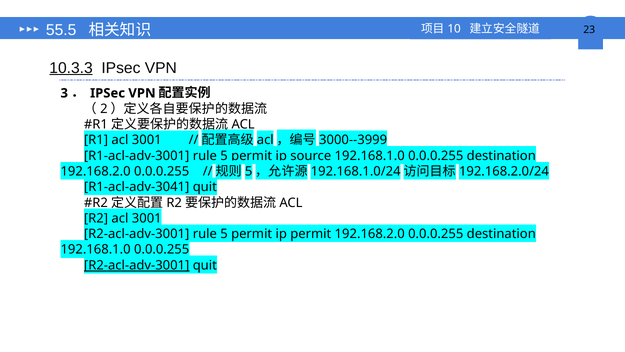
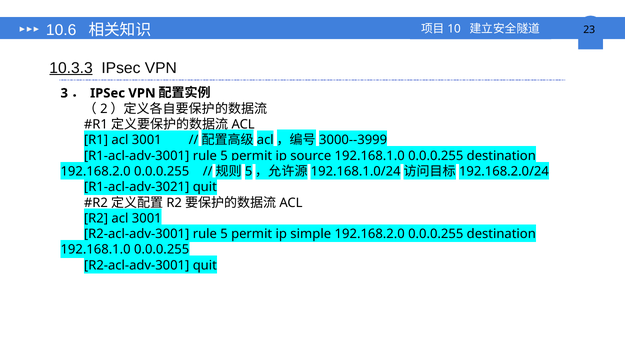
55.5: 55.5 -> 10.6
R1-acl-adv-3041: R1-acl-adv-3041 -> R1-acl-adv-3021
ip permit: permit -> simple
R2-acl-adv-3001 at (137, 265) underline: present -> none
